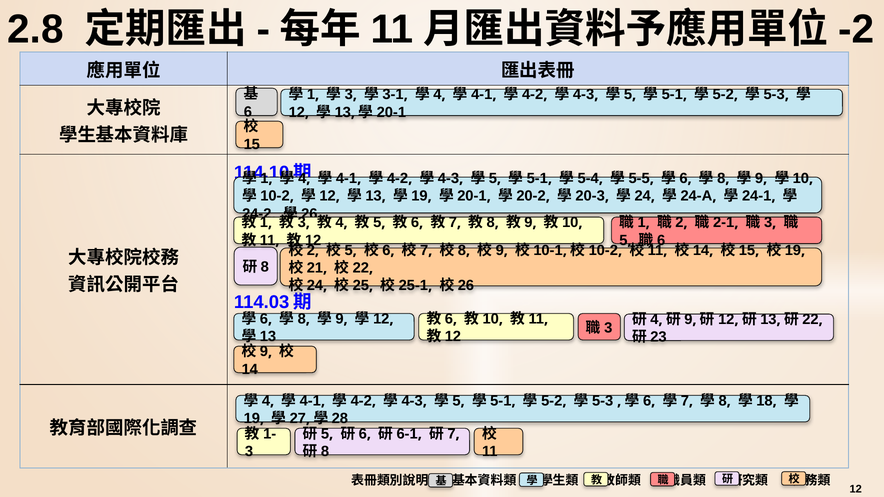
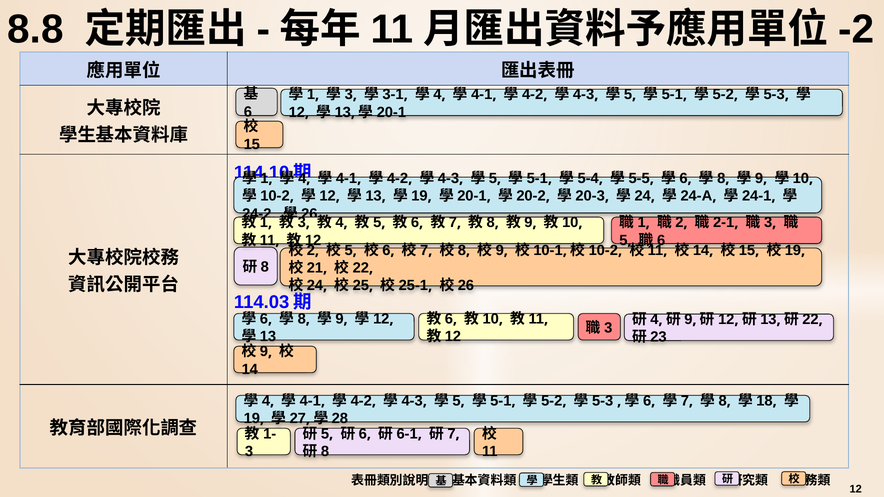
2.8: 2.8 -> 8.8
